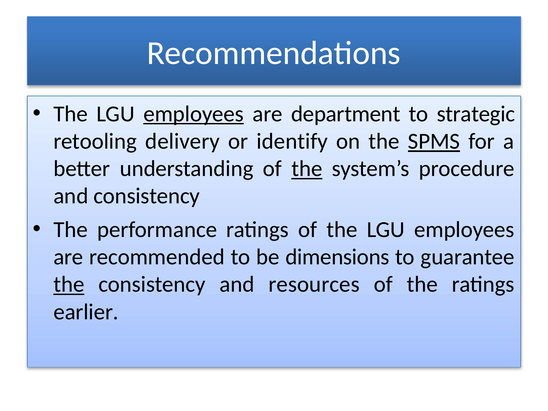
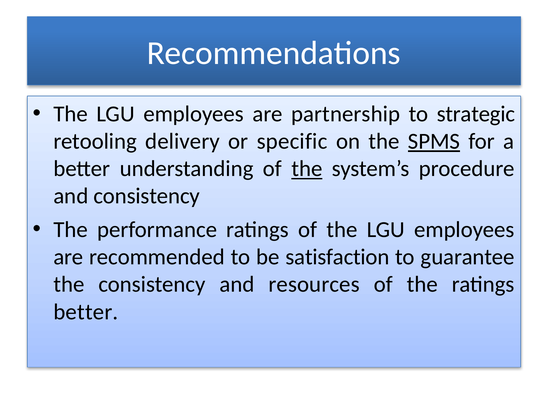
employees at (194, 114) underline: present -> none
department: department -> partnership
identify: identify -> specific
dimensions: dimensions -> satisfaction
the at (69, 284) underline: present -> none
earlier at (86, 312): earlier -> better
